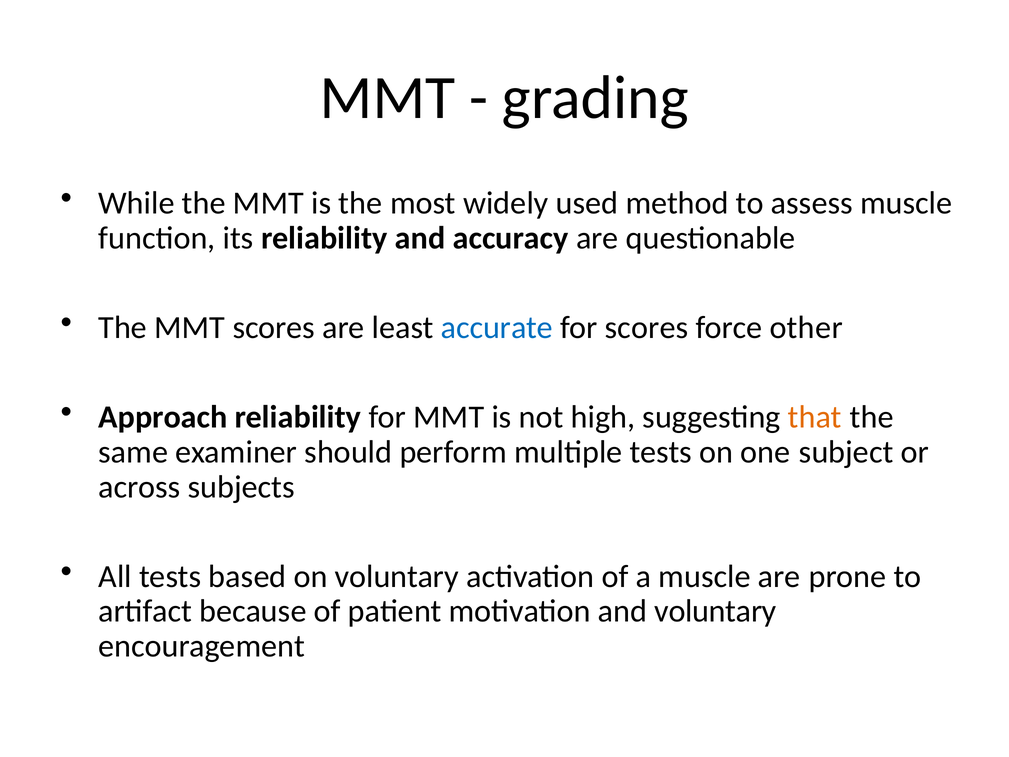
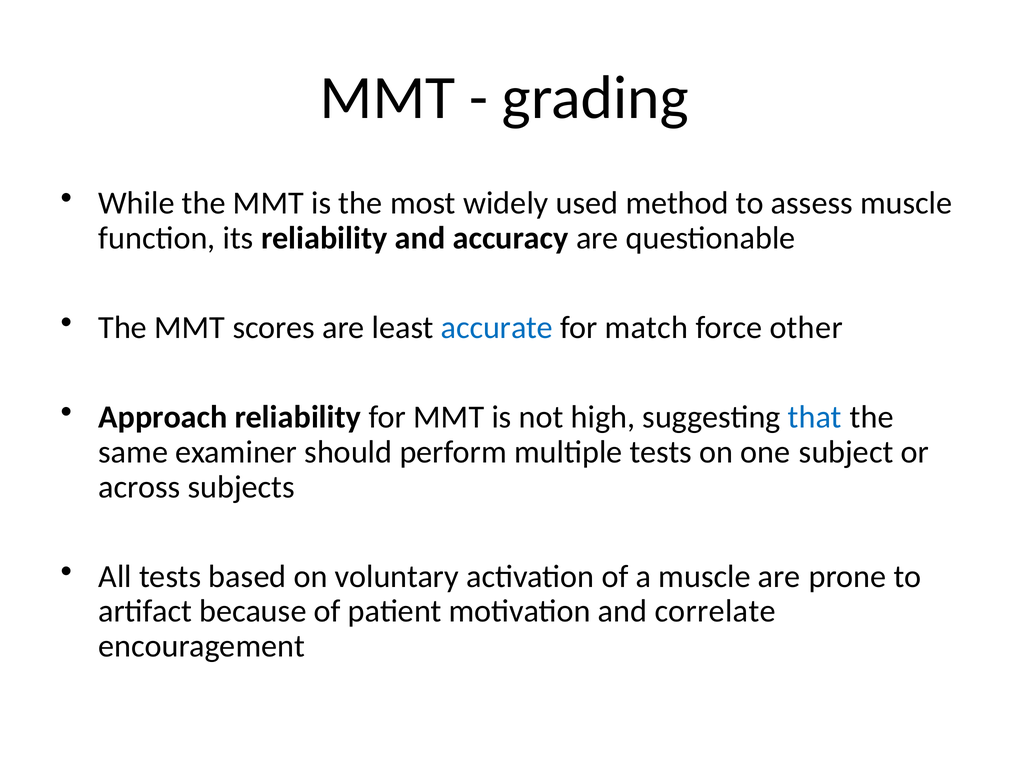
for scores: scores -> match
that colour: orange -> blue
and voluntary: voluntary -> correlate
